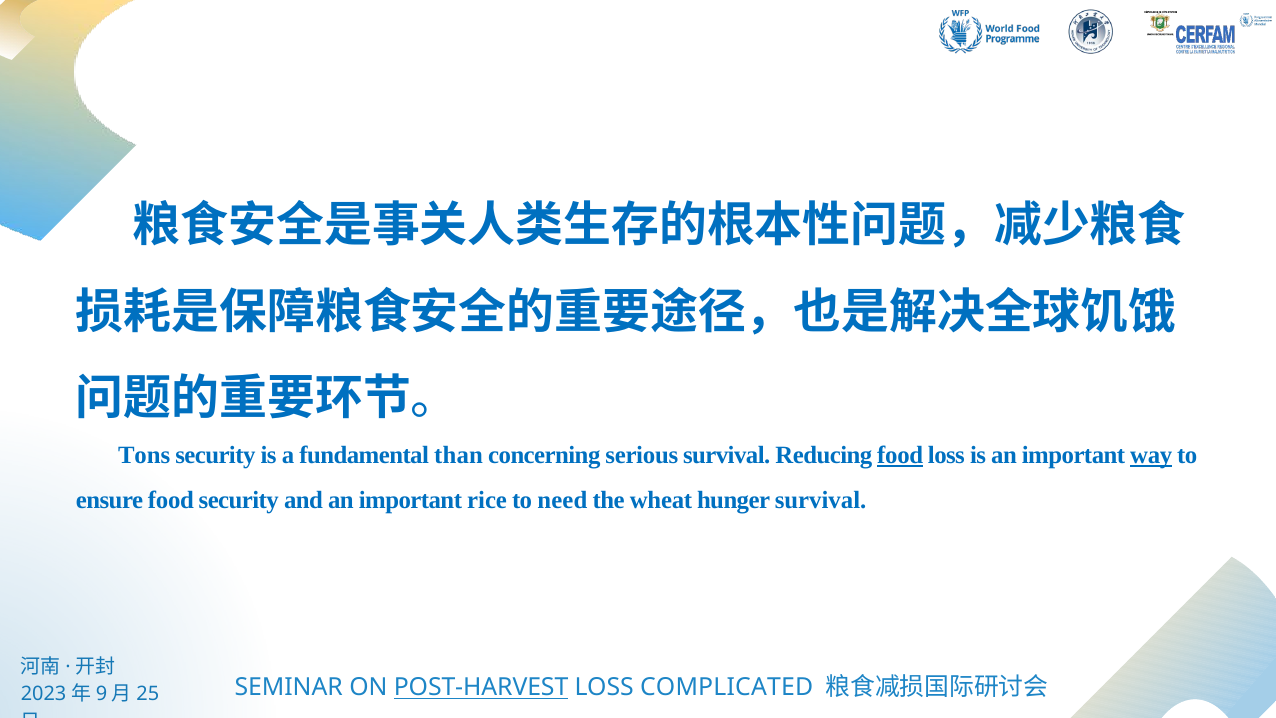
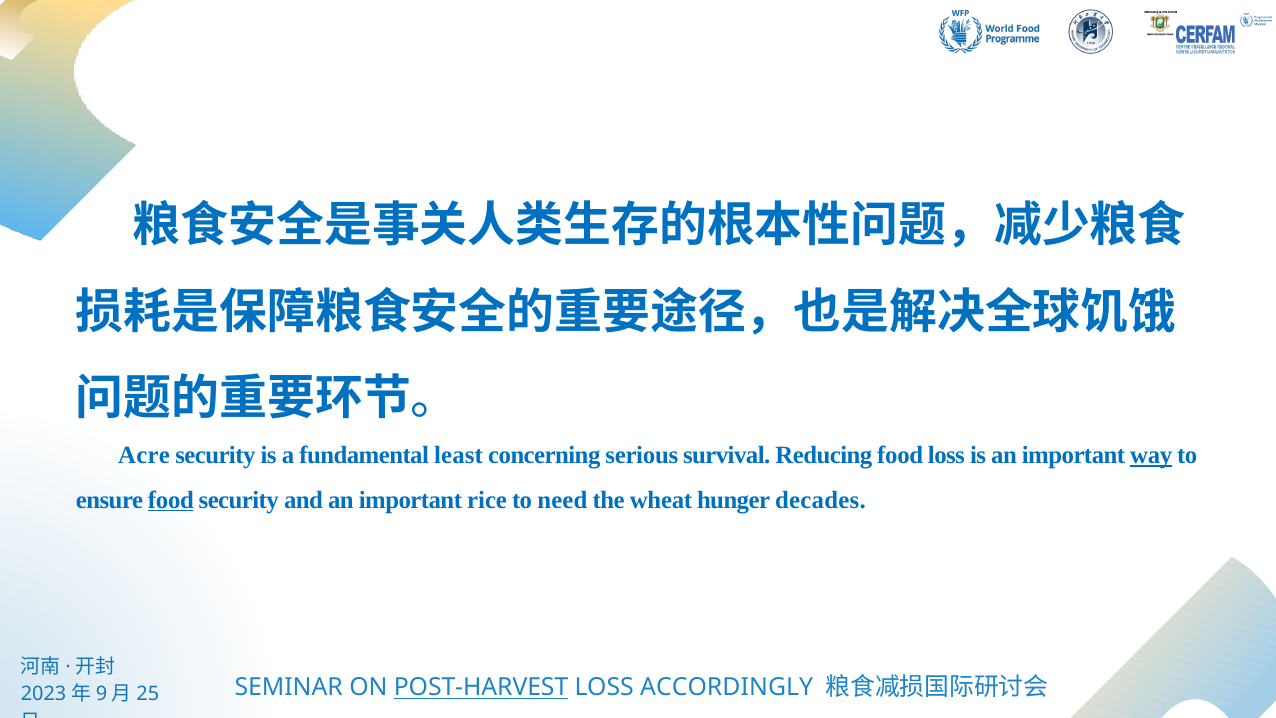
Tons: Tons -> Acre
than: than -> least
food at (900, 455) underline: present -> none
food at (171, 500) underline: none -> present
hunger survival: survival -> decades
COMPLICATED: COMPLICATED -> ACCORDINGLY
